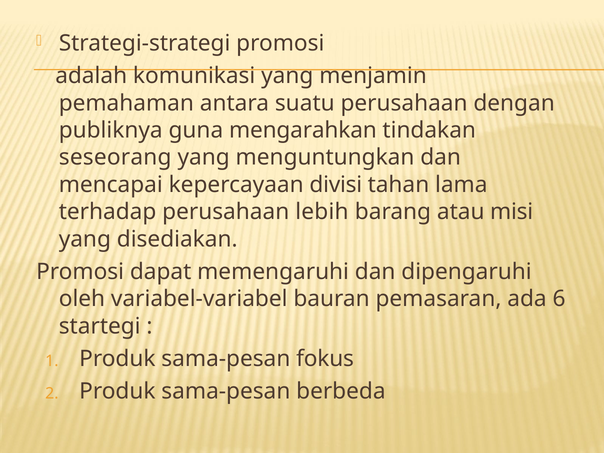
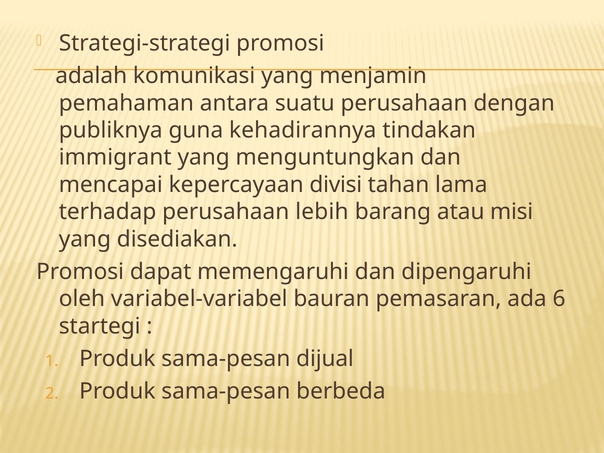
mengarahkan: mengarahkan -> kehadirannya
seseorang: seseorang -> immigrant
fokus: fokus -> dijual
